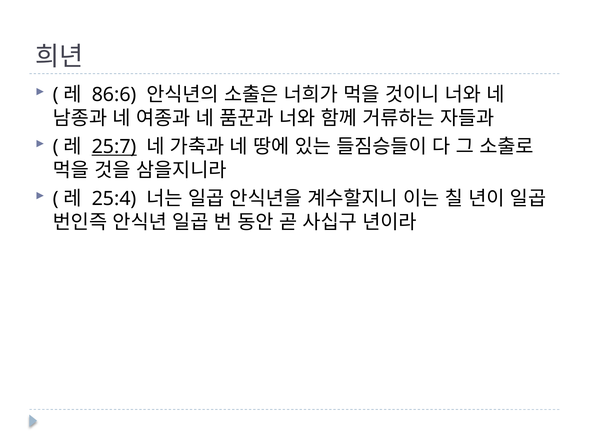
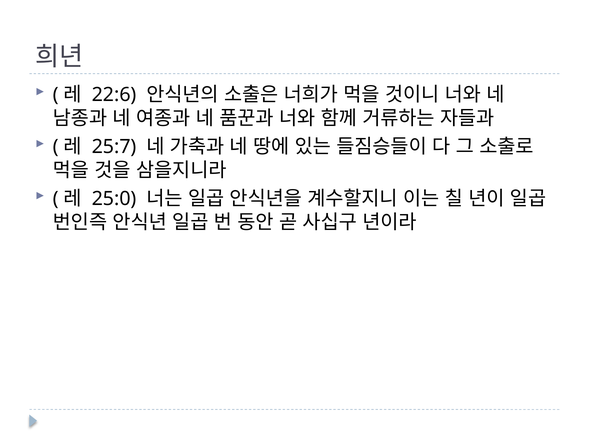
86:6: 86:6 -> 22:6
25:7 underline: present -> none
25:4: 25:4 -> 25:0
